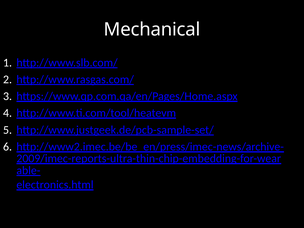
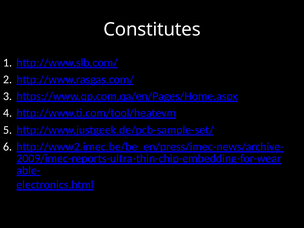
Mechanical: Mechanical -> Constitutes
